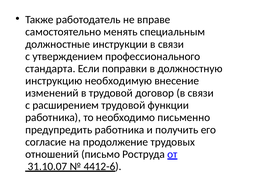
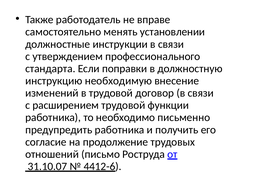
специальным: специальным -> установлении
